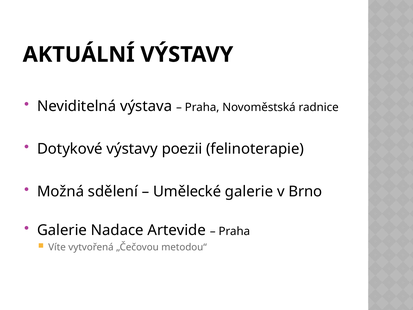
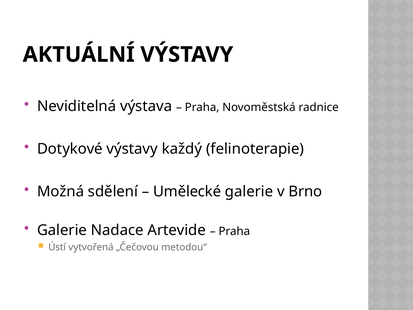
poezii: poezii -> každý
Víte: Víte -> Ústí
